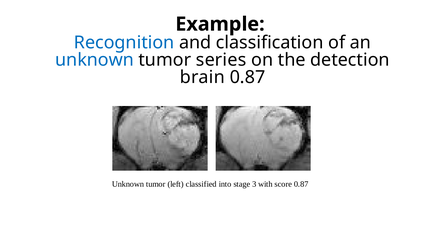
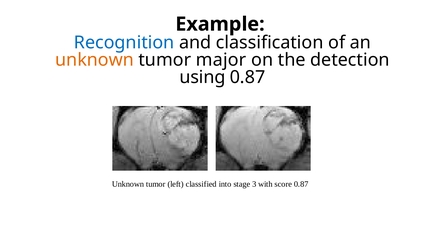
unknown at (95, 60) colour: blue -> orange
series: series -> major
brain: brain -> using
